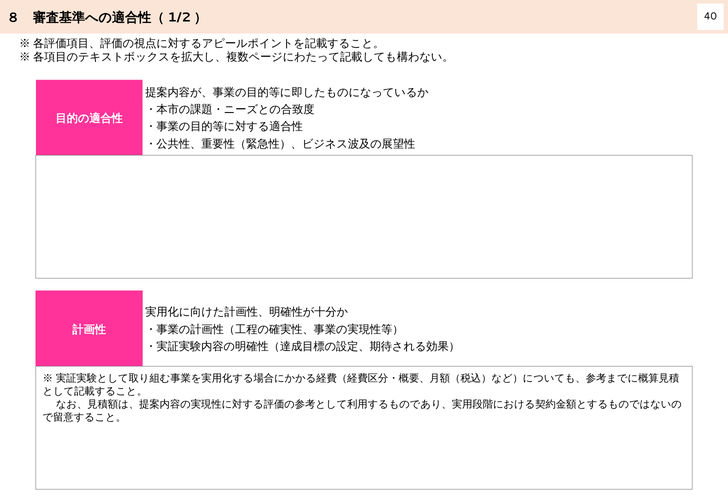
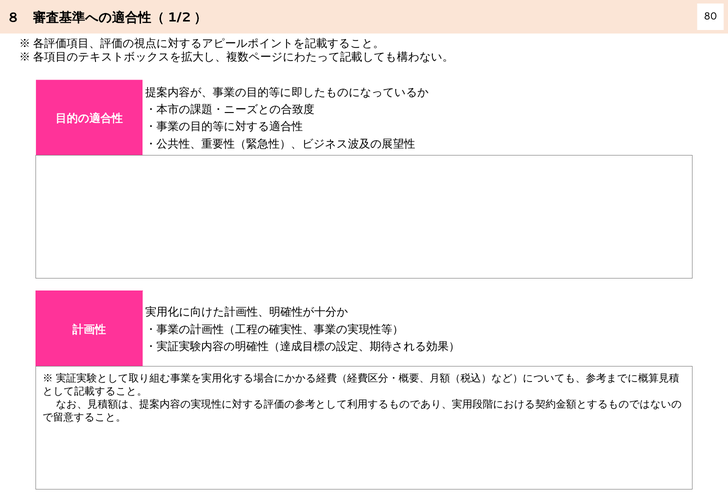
40: 40 -> 80
